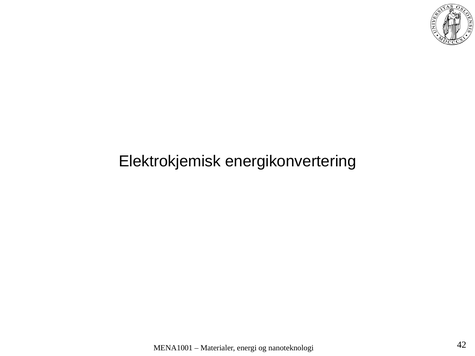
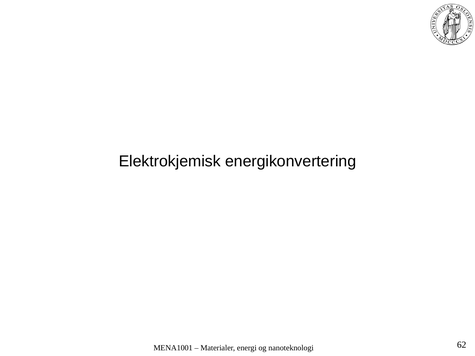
42: 42 -> 62
